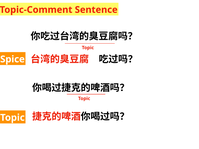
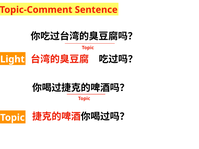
Spice: Spice -> Light
